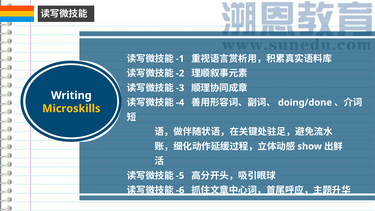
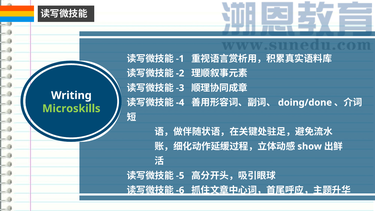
Microskills colour: yellow -> light green
